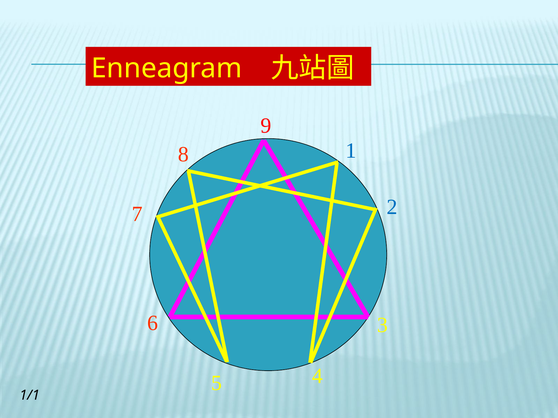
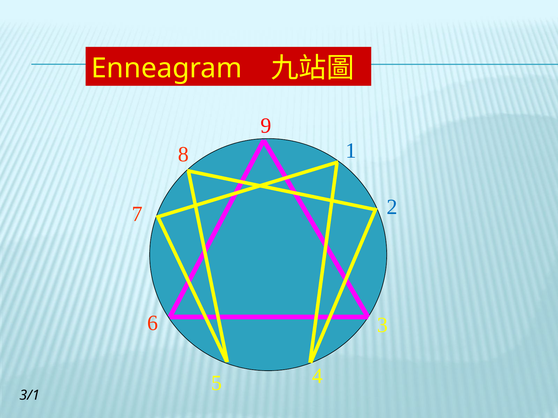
1/1: 1/1 -> 3/1
